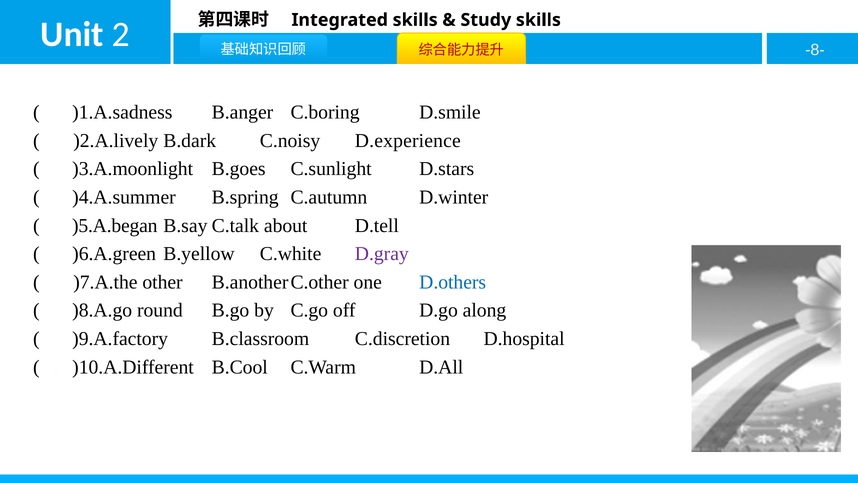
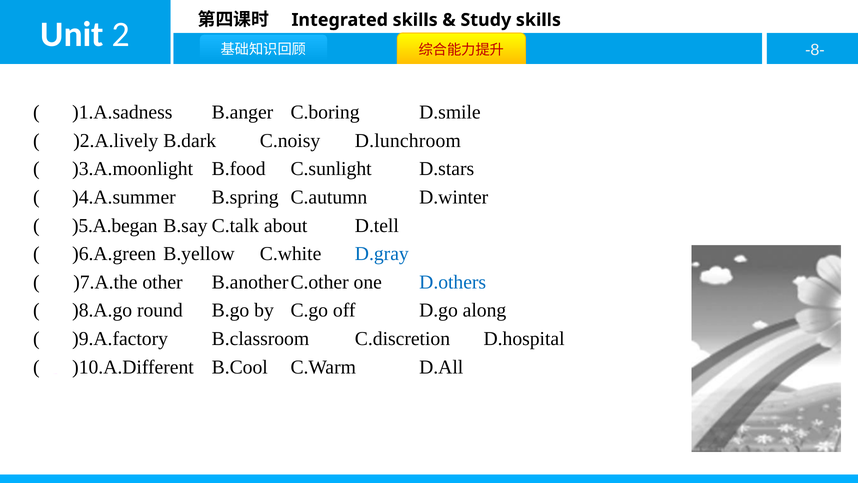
D.experience: D.experience -> D.lunchroom
B.goes: B.goes -> B.food
D.gray colour: purple -> blue
